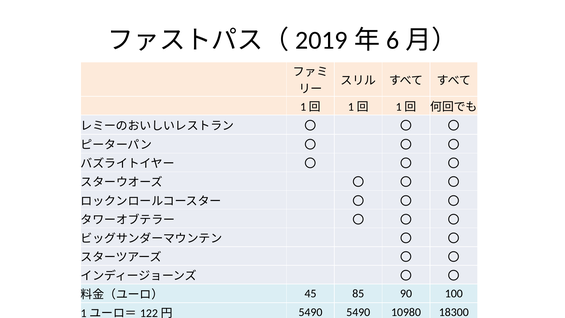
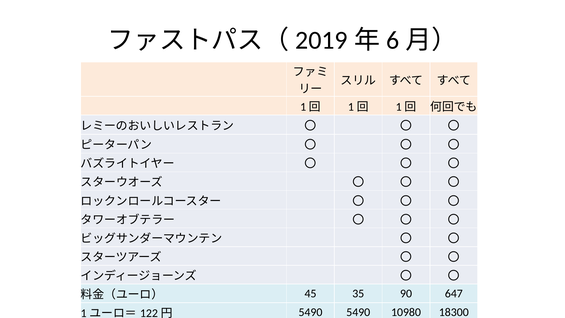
85: 85 -> 35
100: 100 -> 647
